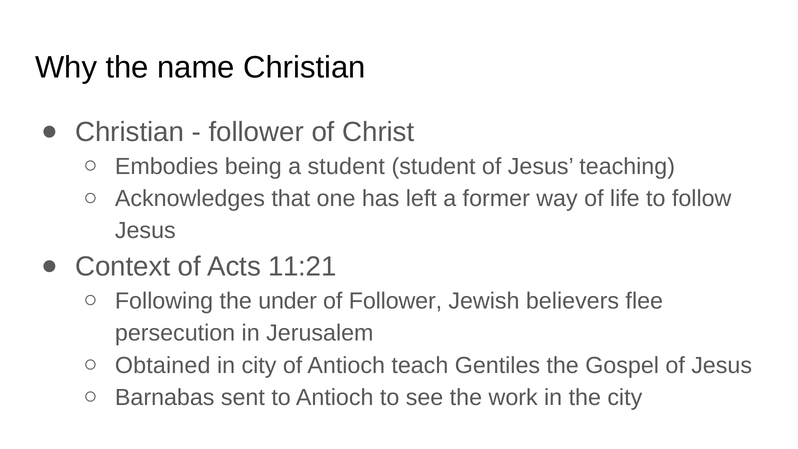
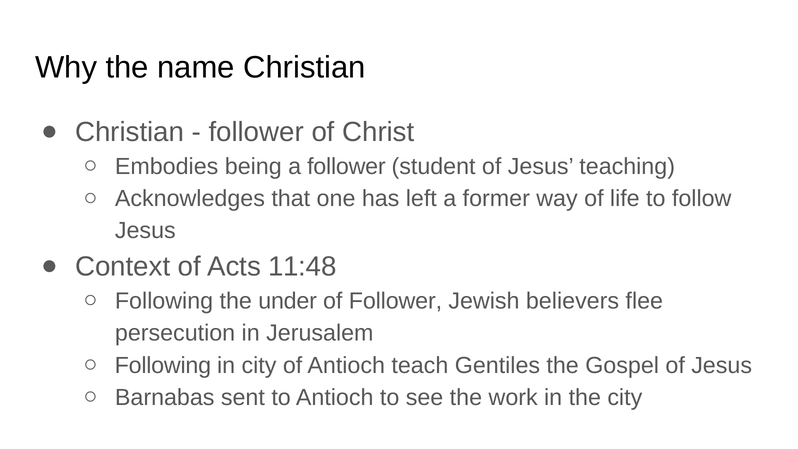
a student: student -> follower
11:21: 11:21 -> 11:48
Obtained at (163, 365): Obtained -> Following
